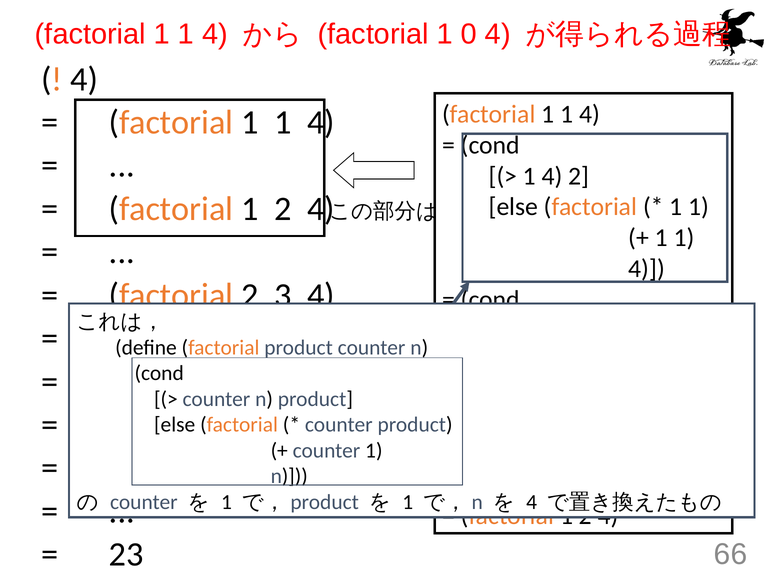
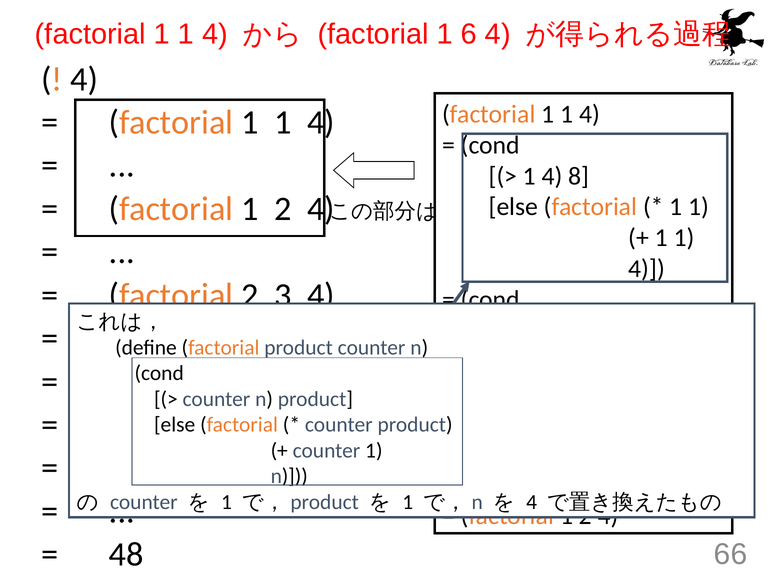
1 0: 0 -> 6
4 2: 2 -> 8
23: 23 -> 48
